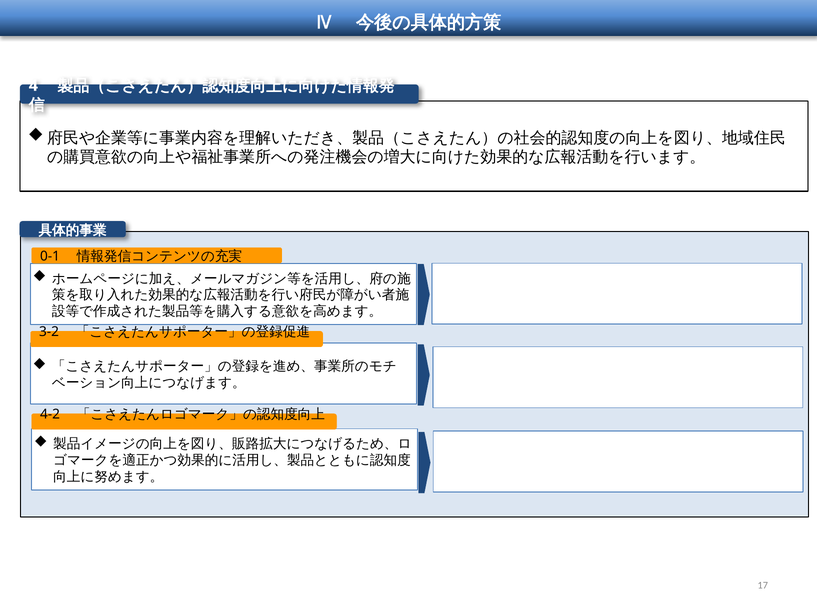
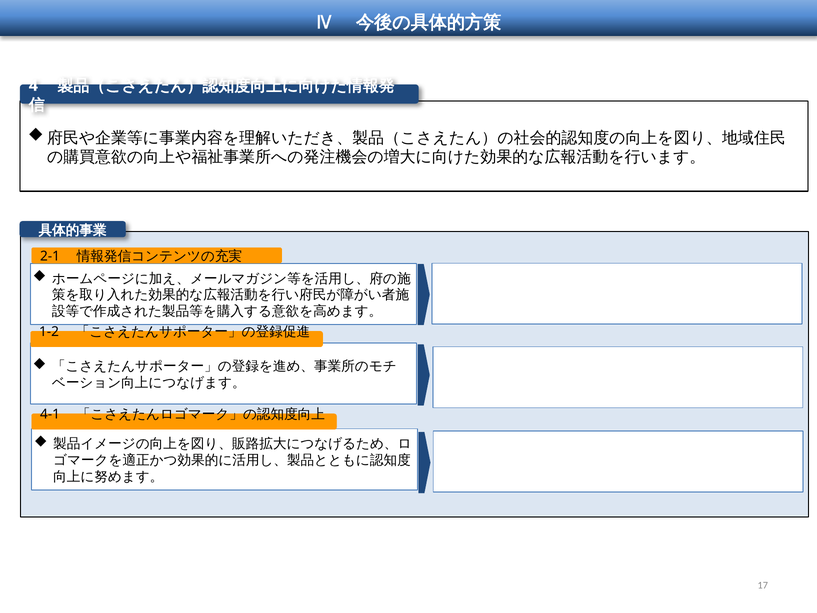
0-1: 0-1 -> 2-1
3-2: 3-2 -> 1-2
4-2: 4-2 -> 4-1
